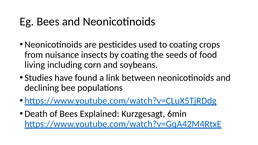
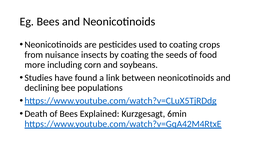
living: living -> more
